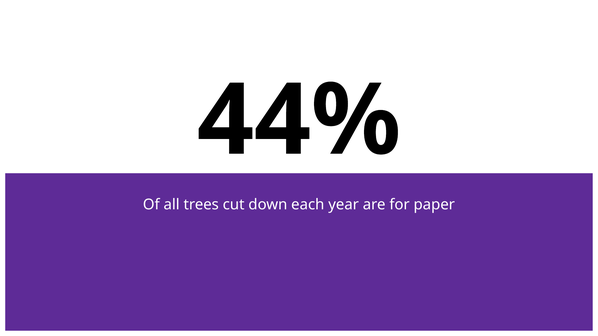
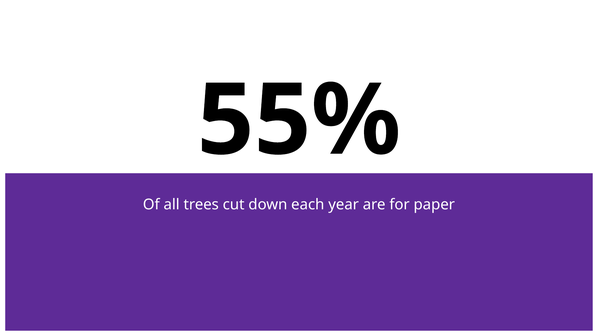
44%: 44% -> 55%
